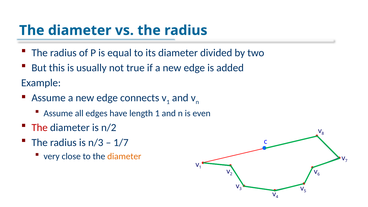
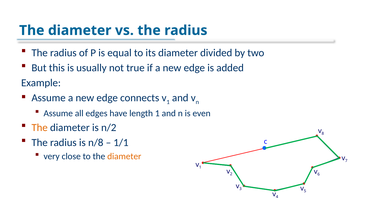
The at (40, 128) colour: red -> orange
n/3: n/3 -> n/8
1/7: 1/7 -> 1/1
